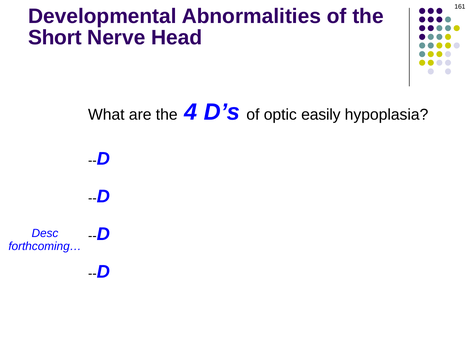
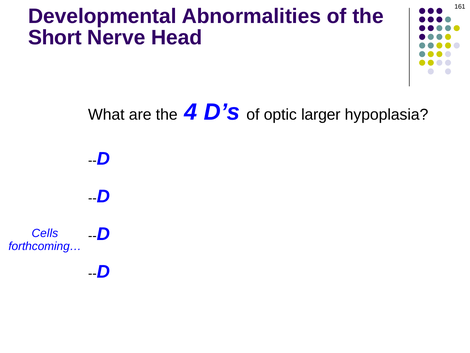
easily: easily -> larger
Desc: Desc -> Cells
